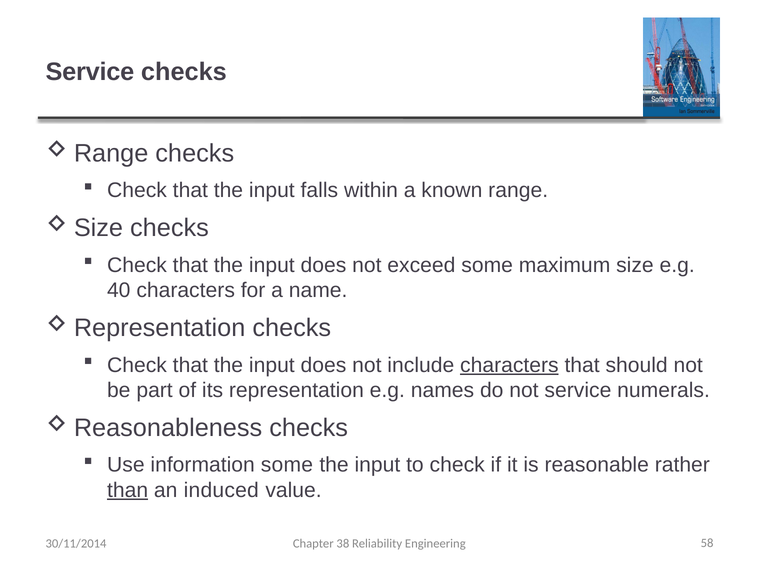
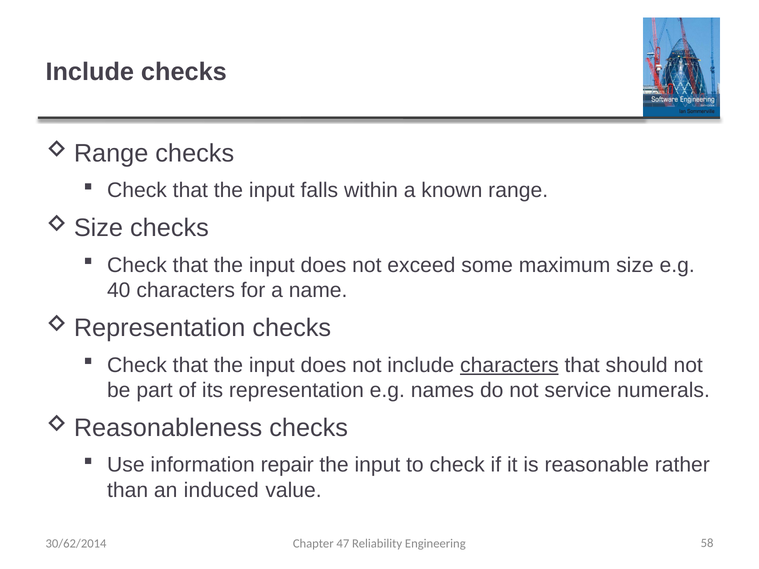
Service at (90, 72): Service -> Include
information some: some -> repair
than underline: present -> none
30/11/2014: 30/11/2014 -> 30/62/2014
38: 38 -> 47
